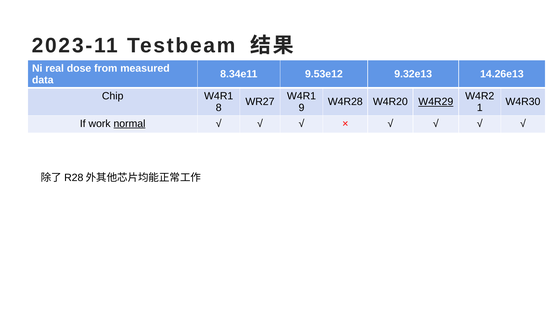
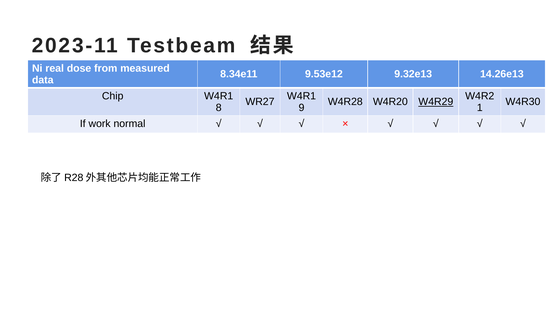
normal underline: present -> none
